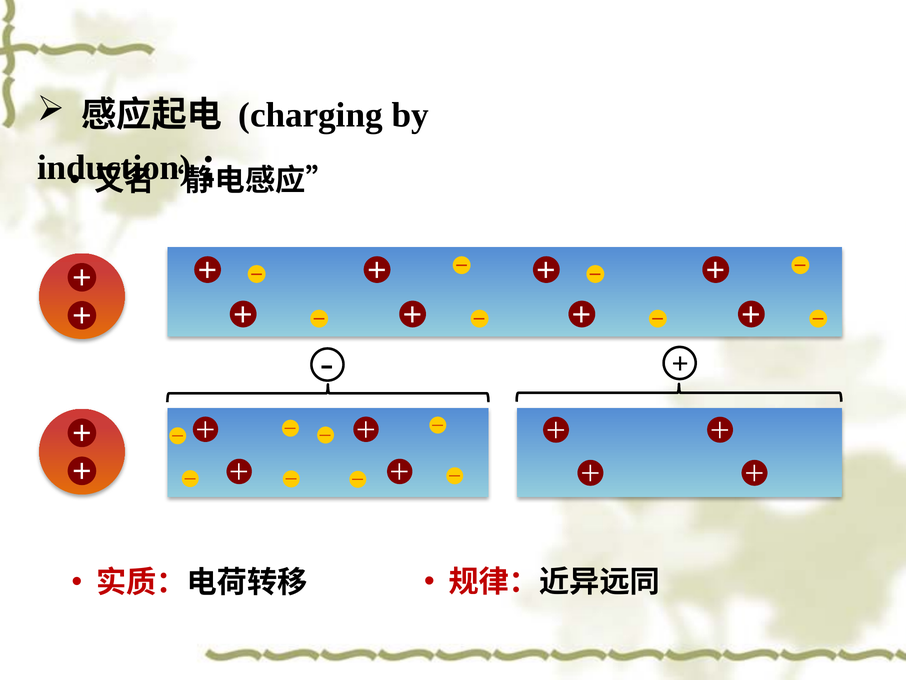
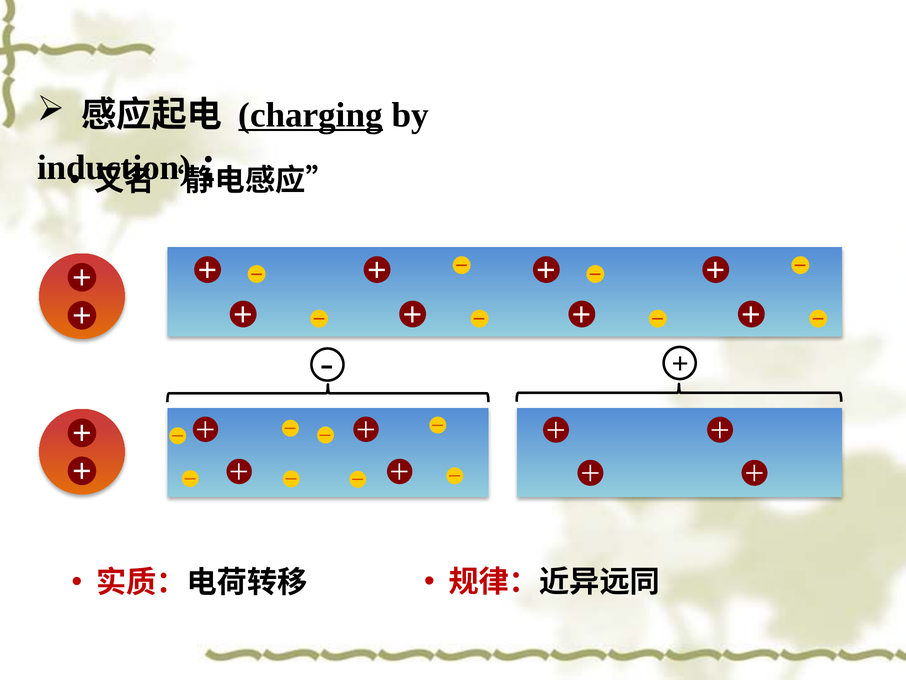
charging underline: none -> present
